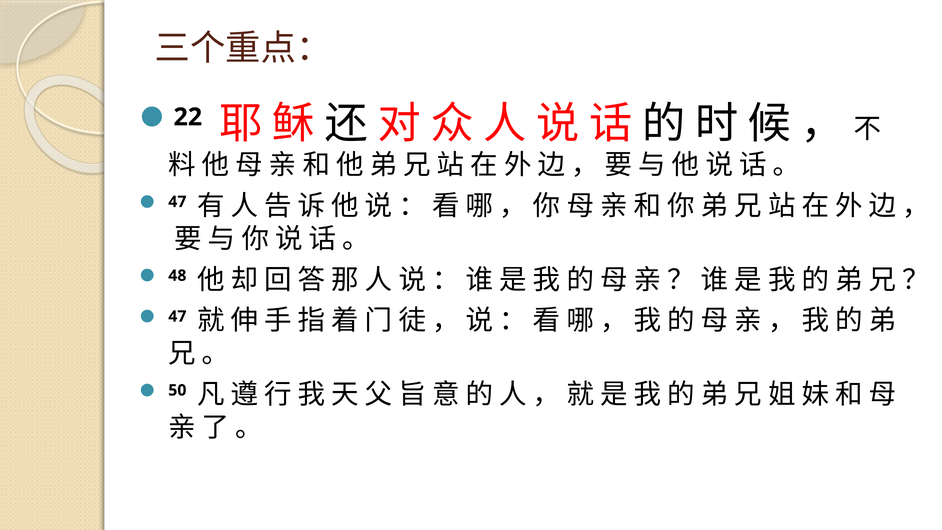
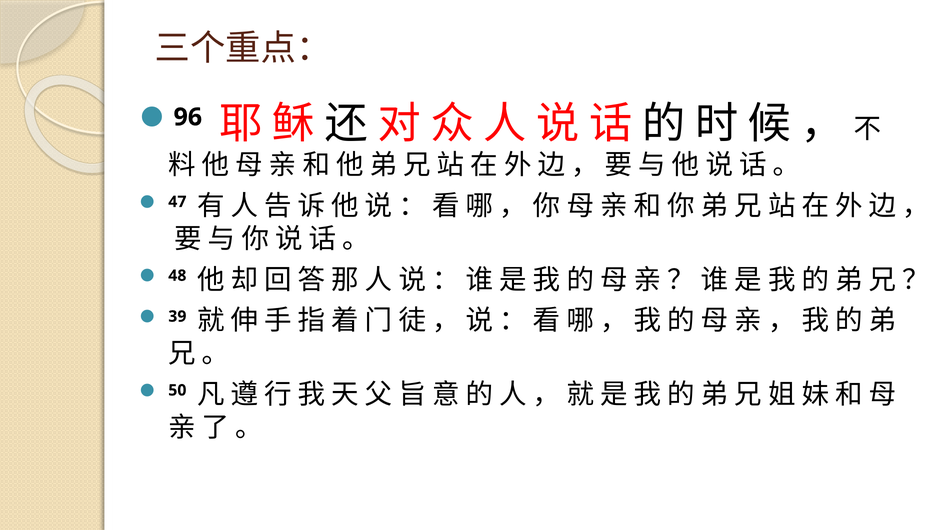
22: 22 -> 96
47 at (177, 316): 47 -> 39
